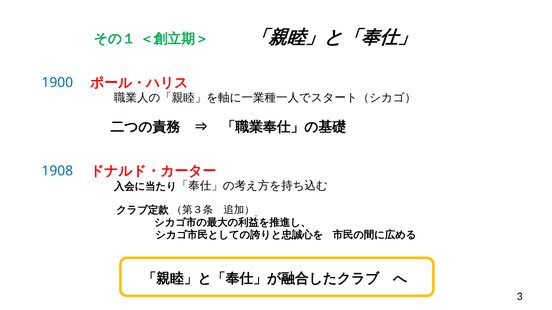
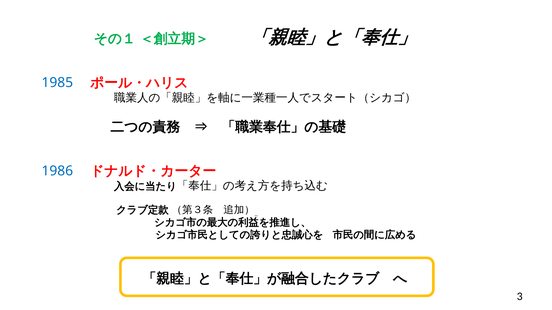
1900: 1900 -> 1985
1908: 1908 -> 1986
